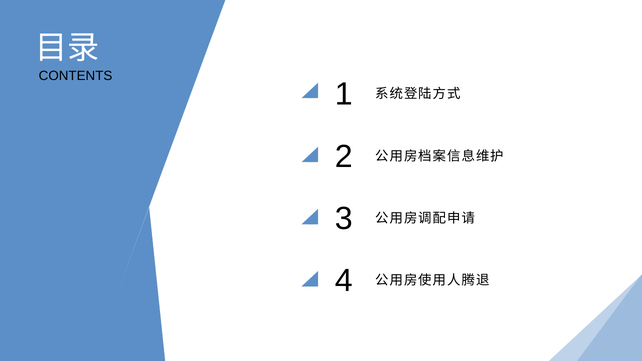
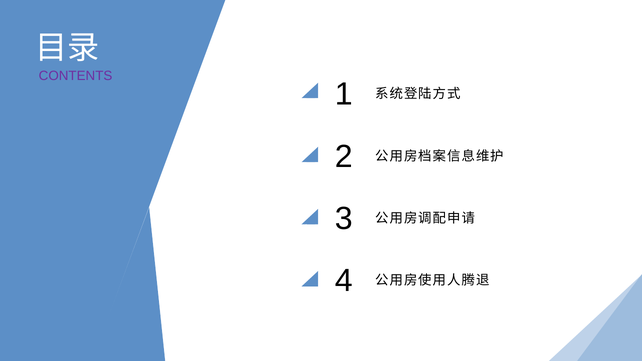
CONTENTS colour: black -> purple
